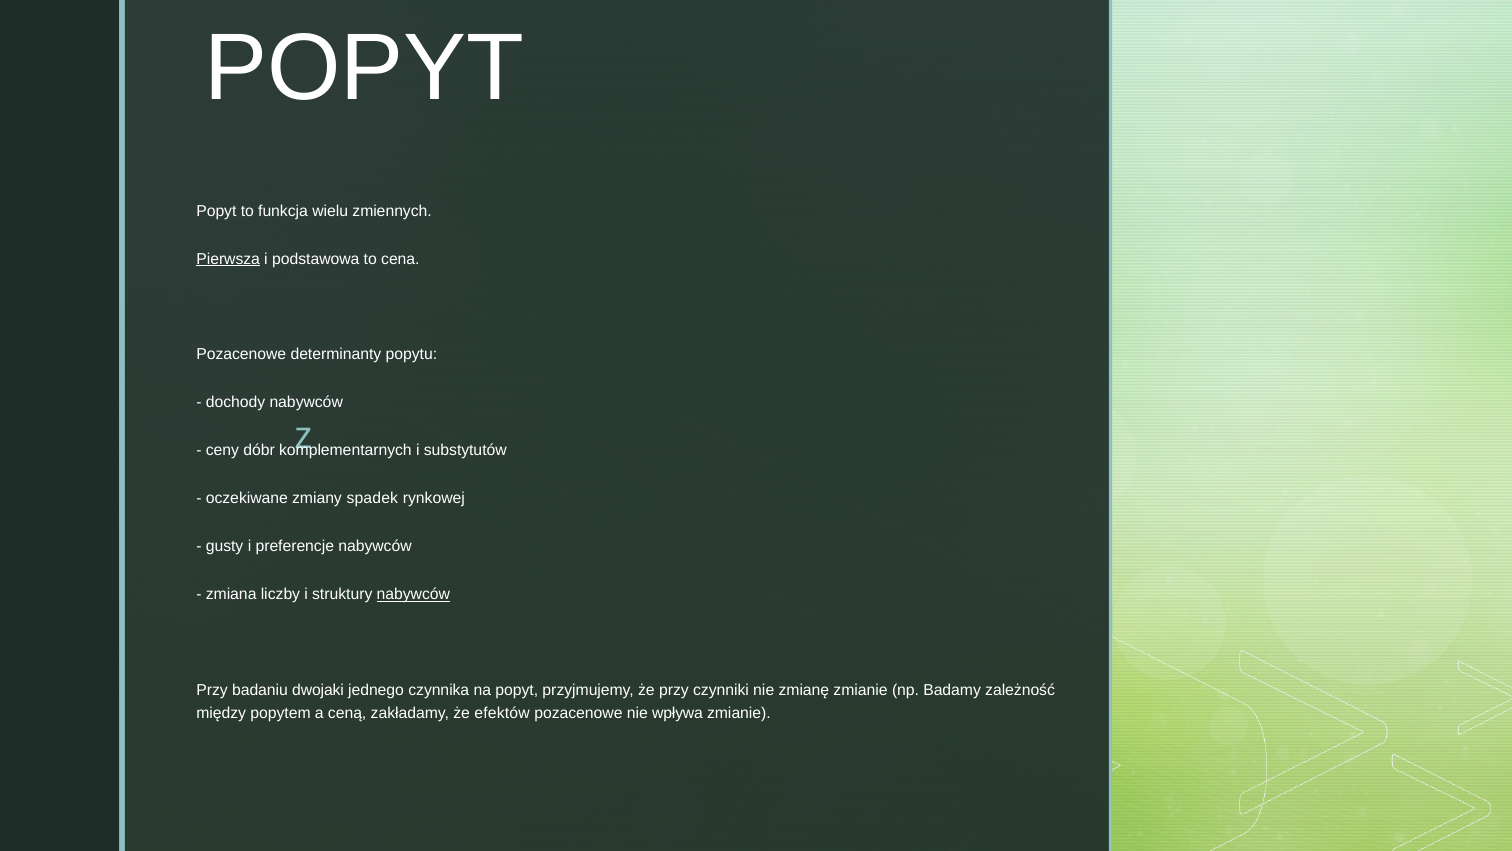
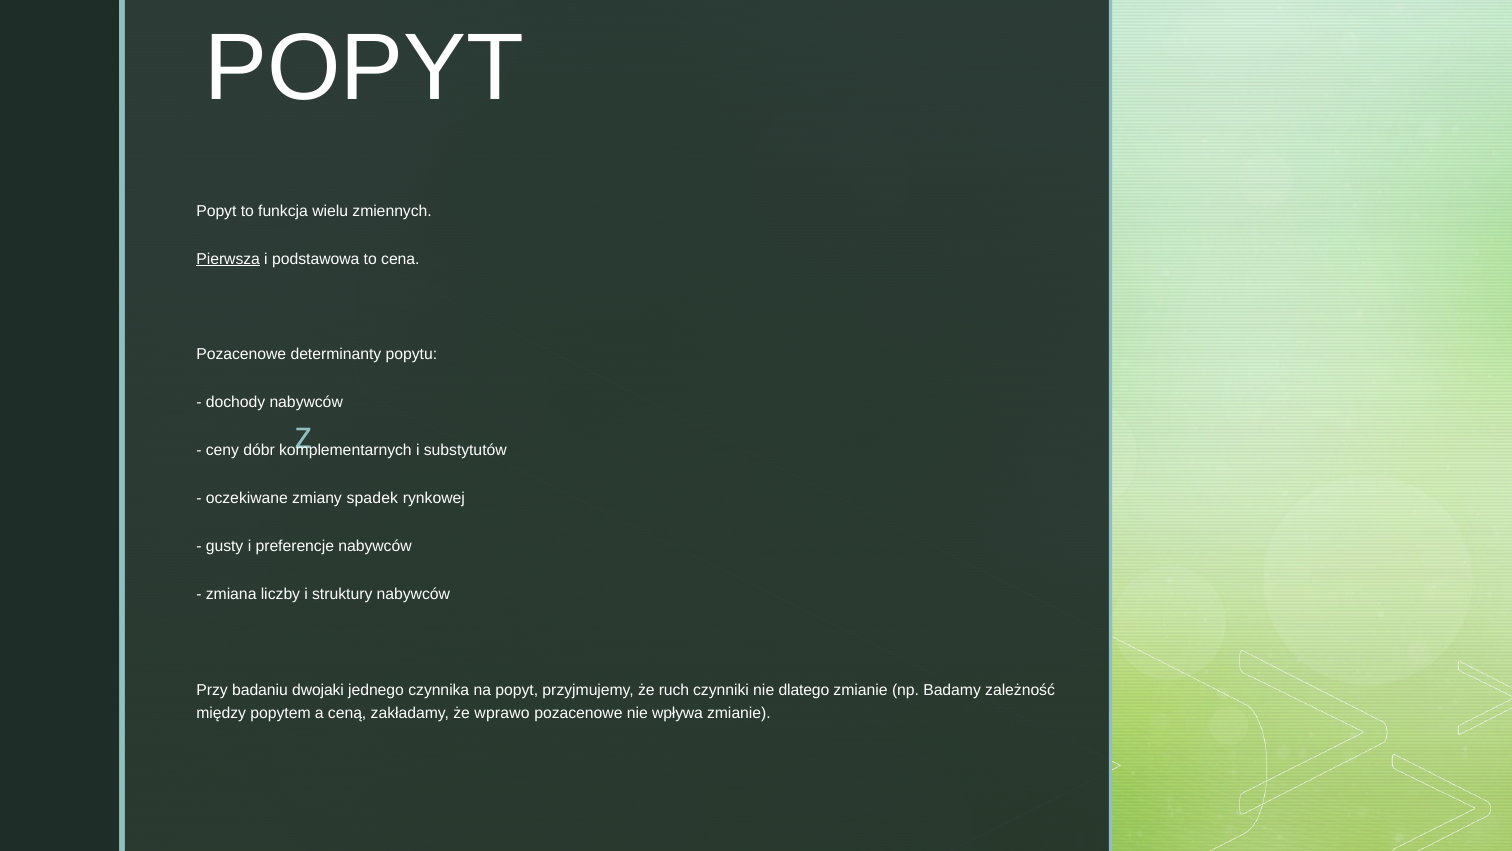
nabywców at (413, 594) underline: present -> none
że przy: przy -> ruch
zmianę: zmianę -> dlatego
efektów: efektów -> wprawo
